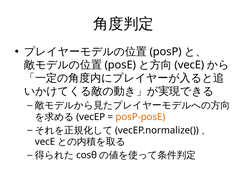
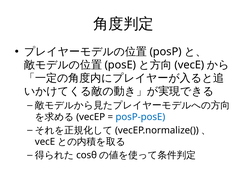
posP-posE colour: orange -> blue
